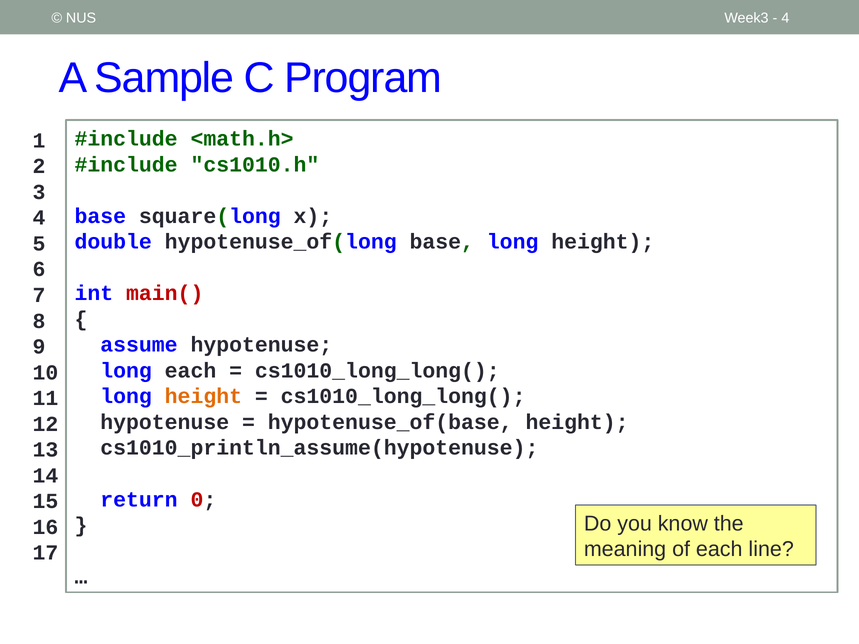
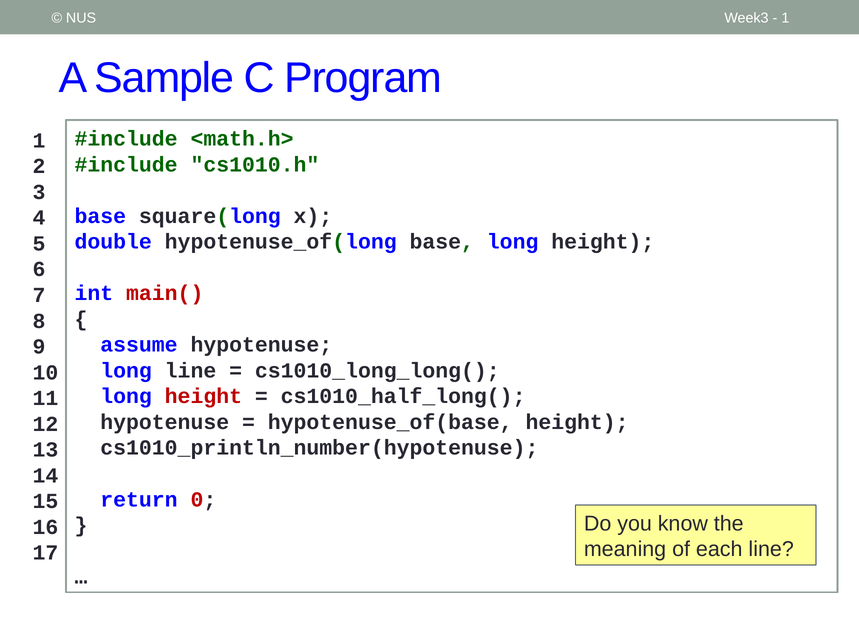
4 at (785, 18): 4 -> 1
long each: each -> line
height at (203, 397) colour: orange -> red
cs1010_long_long( at (403, 397): cs1010_long_long( -> cs1010_half_long(
cs1010_println_assume(hypotenuse: cs1010_println_assume(hypotenuse -> cs1010_println_number(hypotenuse
